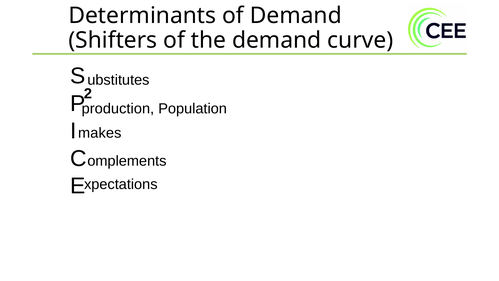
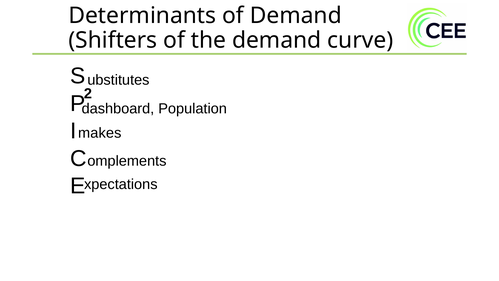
production: production -> dashboard
